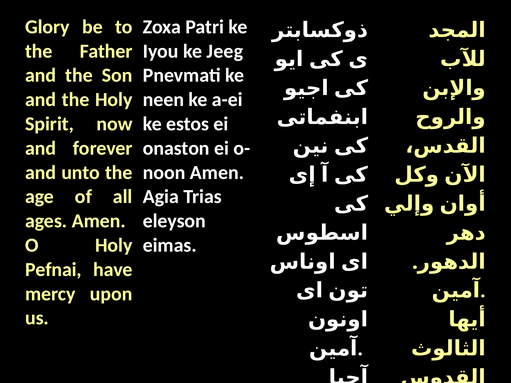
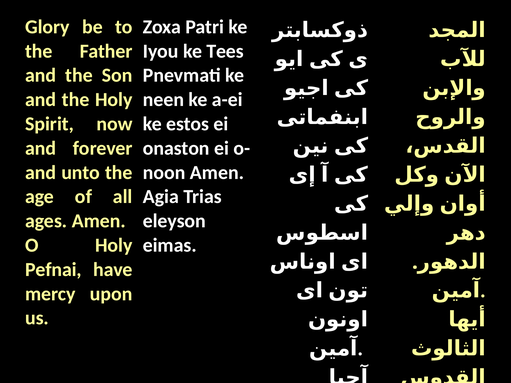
Jeeg: Jeeg -> Tees
